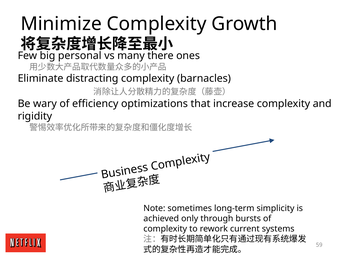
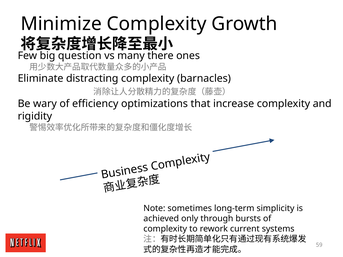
personal: personal -> question
